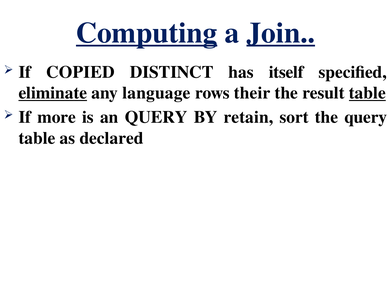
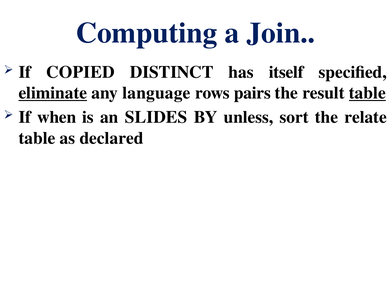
Computing underline: present -> none
Join underline: present -> none
their: their -> pairs
more: more -> when
an QUERY: QUERY -> SLIDES
retain: retain -> unless
the query: query -> relate
